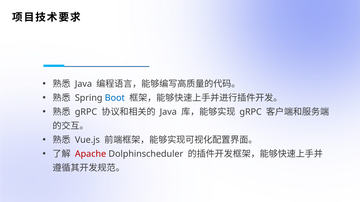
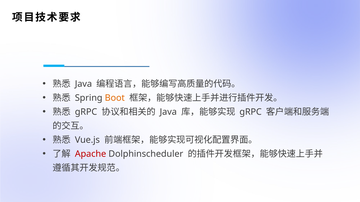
Boot colour: blue -> orange
